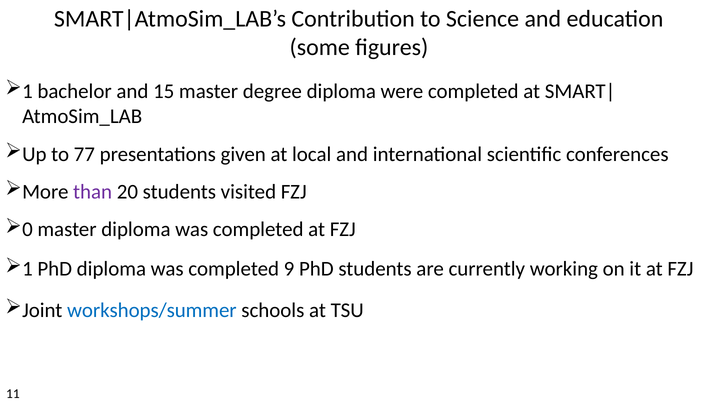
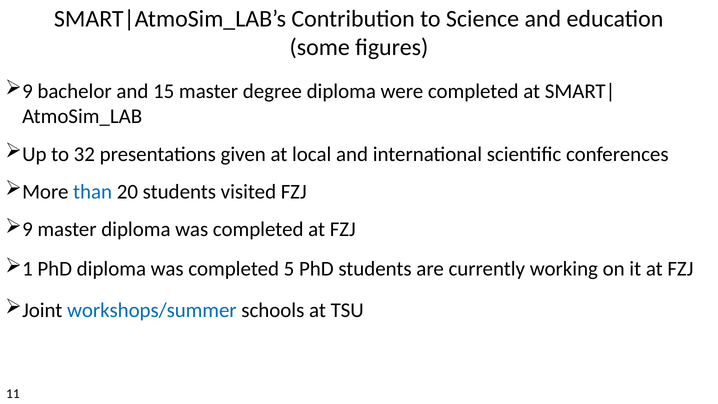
1 at (27, 91): 1 -> 9
77: 77 -> 32
than colour: purple -> blue
0 at (27, 229): 0 -> 9
9: 9 -> 5
